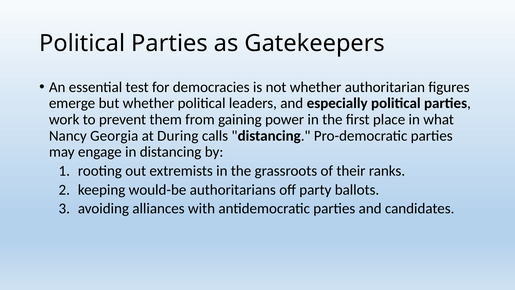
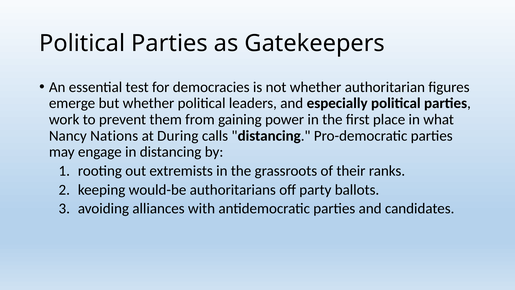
Georgia: Georgia -> Nations
